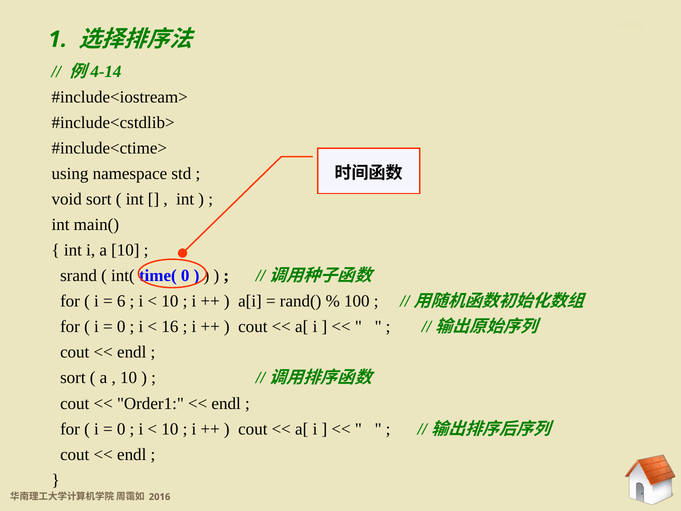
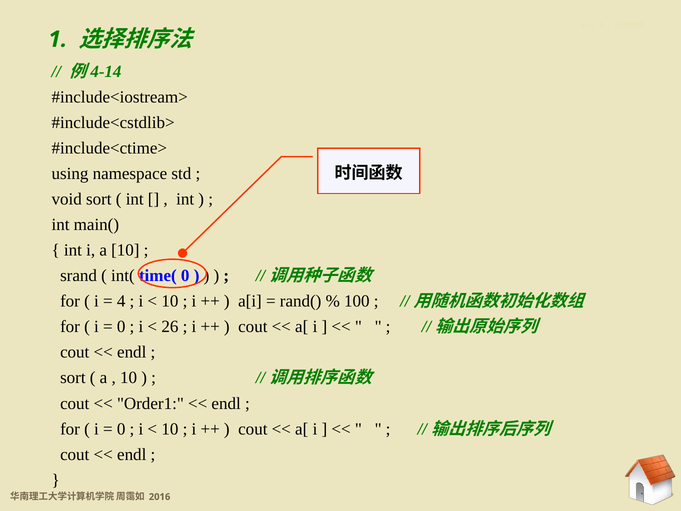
6: 6 -> 4
16: 16 -> 26
